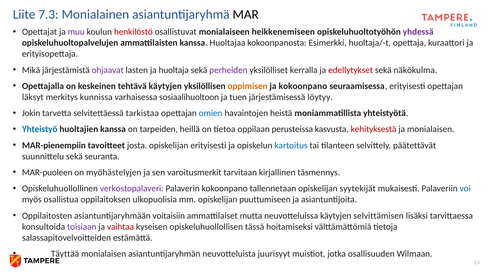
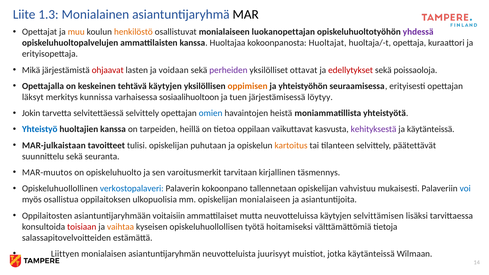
7.3: 7.3 -> 1.3
muu colour: purple -> orange
henkilöstö colour: red -> orange
heikkenemiseen: heikkenemiseen -> luokanopettajan
Esimerkki: Esimerkki -> Huoltajat
ohjaavat colour: purple -> red
huoltaja: huoltaja -> voidaan
kerralla: kerralla -> ottavat
näkökulma: näkökulma -> poissaoloja
ja kokoonpano: kokoonpano -> yhteistyöhön
selvitettäessä tarkistaa: tarkistaa -> selvittely
perusteissa: perusteissa -> vaikuttavat
kehityksestä colour: red -> purple
ja monialaisen: monialaisen -> käytänteissä
MAR-pienempiin: MAR-pienempiin -> MAR-julkaistaan
josta: josta -> tulisi
opiskelijan erityisesti: erityisesti -> puhutaan
kartoitus colour: blue -> orange
MAR-puoleen: MAR-puoleen -> MAR-muutos
myöhästelyjen: myöhästelyjen -> opiskeluhuolto
verkostopalaveri colour: purple -> blue
syytekijät: syytekijät -> vahvistuu
opiskelijan puuttumiseen: puuttumiseen -> monialaiseen
toisiaan colour: purple -> red
vaihtaa colour: red -> orange
tässä: tässä -> työtä
Täyttää: Täyttää -> Liittyen
jotka osallisuuden: osallisuuden -> käytänteissä
